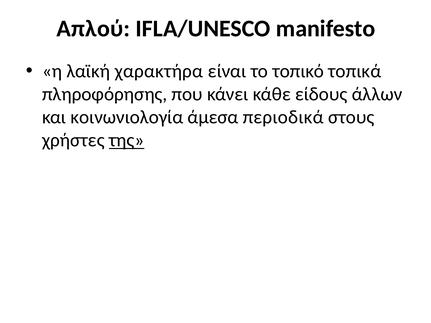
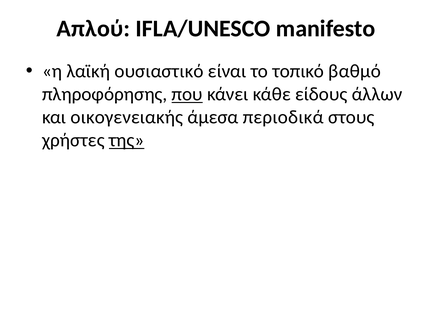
χαρακτήρα: χαρακτήρα -> ουσιαστικό
τοπικά: τοπικά -> βαθμό
που underline: none -> present
κοινωνιολογία: κοινωνιολογία -> οικογενειακής
